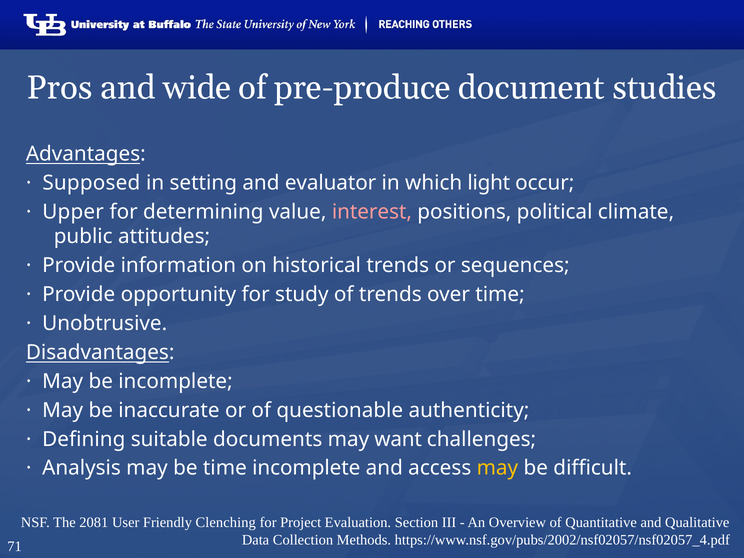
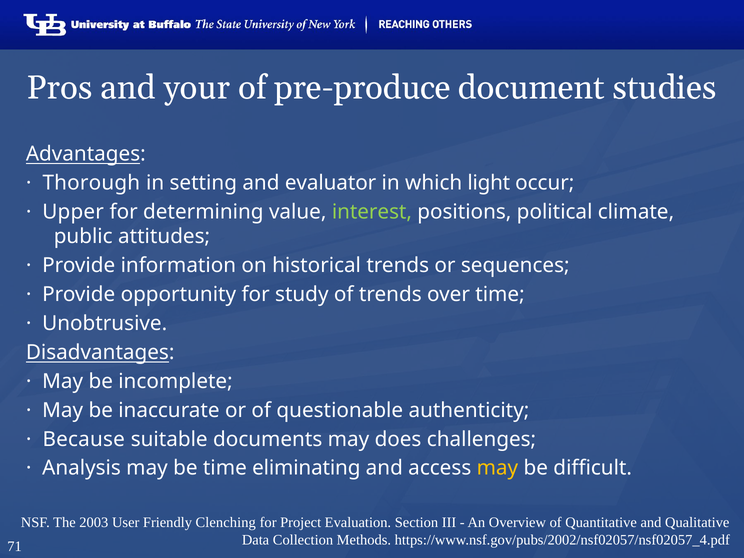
wide: wide -> your
Supposed: Supposed -> Thorough
interest colour: pink -> light green
Defining: Defining -> Because
want: want -> does
time incomplete: incomplete -> eliminating
2081: 2081 -> 2003
